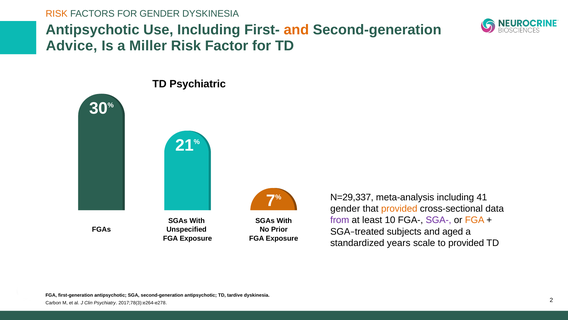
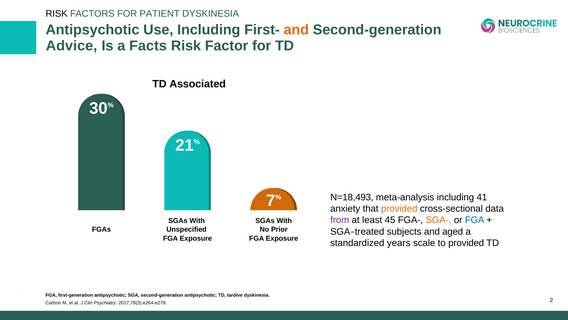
RISK at (57, 14) colour: orange -> black
FOR GENDER: GENDER -> PATIENT
Miller: Miller -> Facts
Psychiatric: Psychiatric -> Associated
N=29,337: N=29,337 -> N=18,493
gender at (345, 209): gender -> anxiety
10: 10 -> 45
SGA- colour: purple -> orange
FGA at (475, 220) colour: orange -> blue
